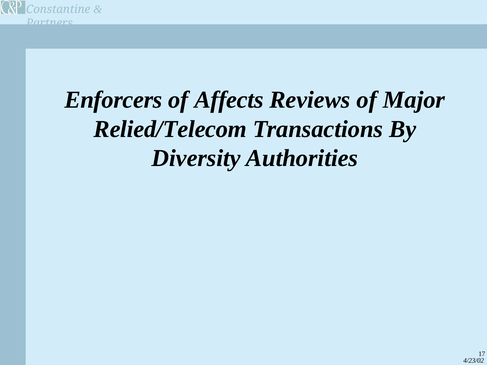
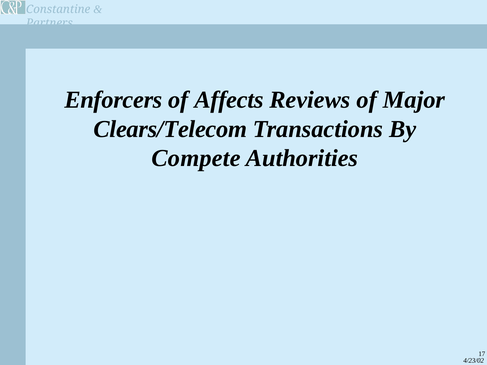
Relied/Telecom: Relied/Telecom -> Clears/Telecom
Diversity: Diversity -> Compete
